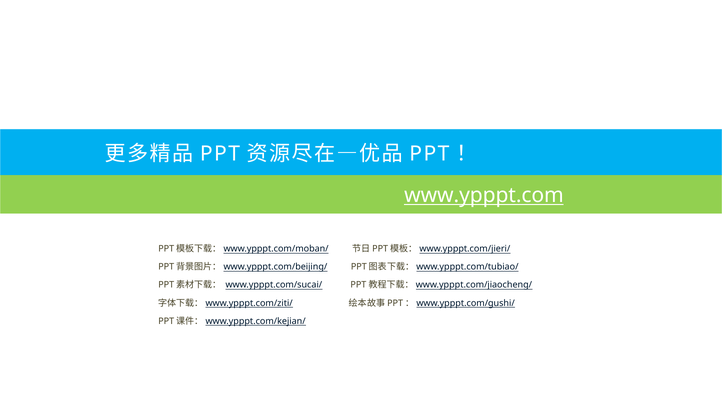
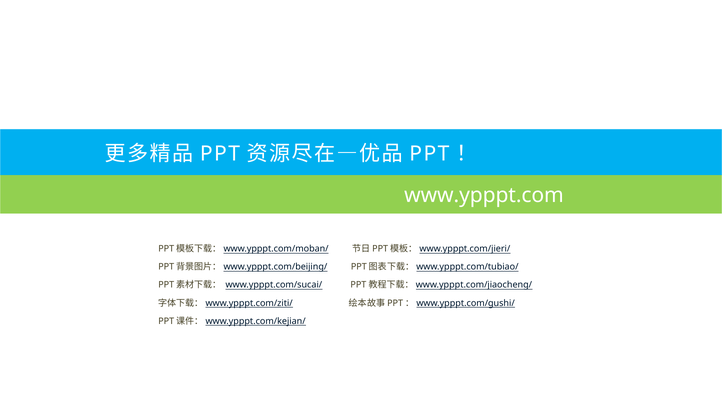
www.ypppt.com underline: present -> none
